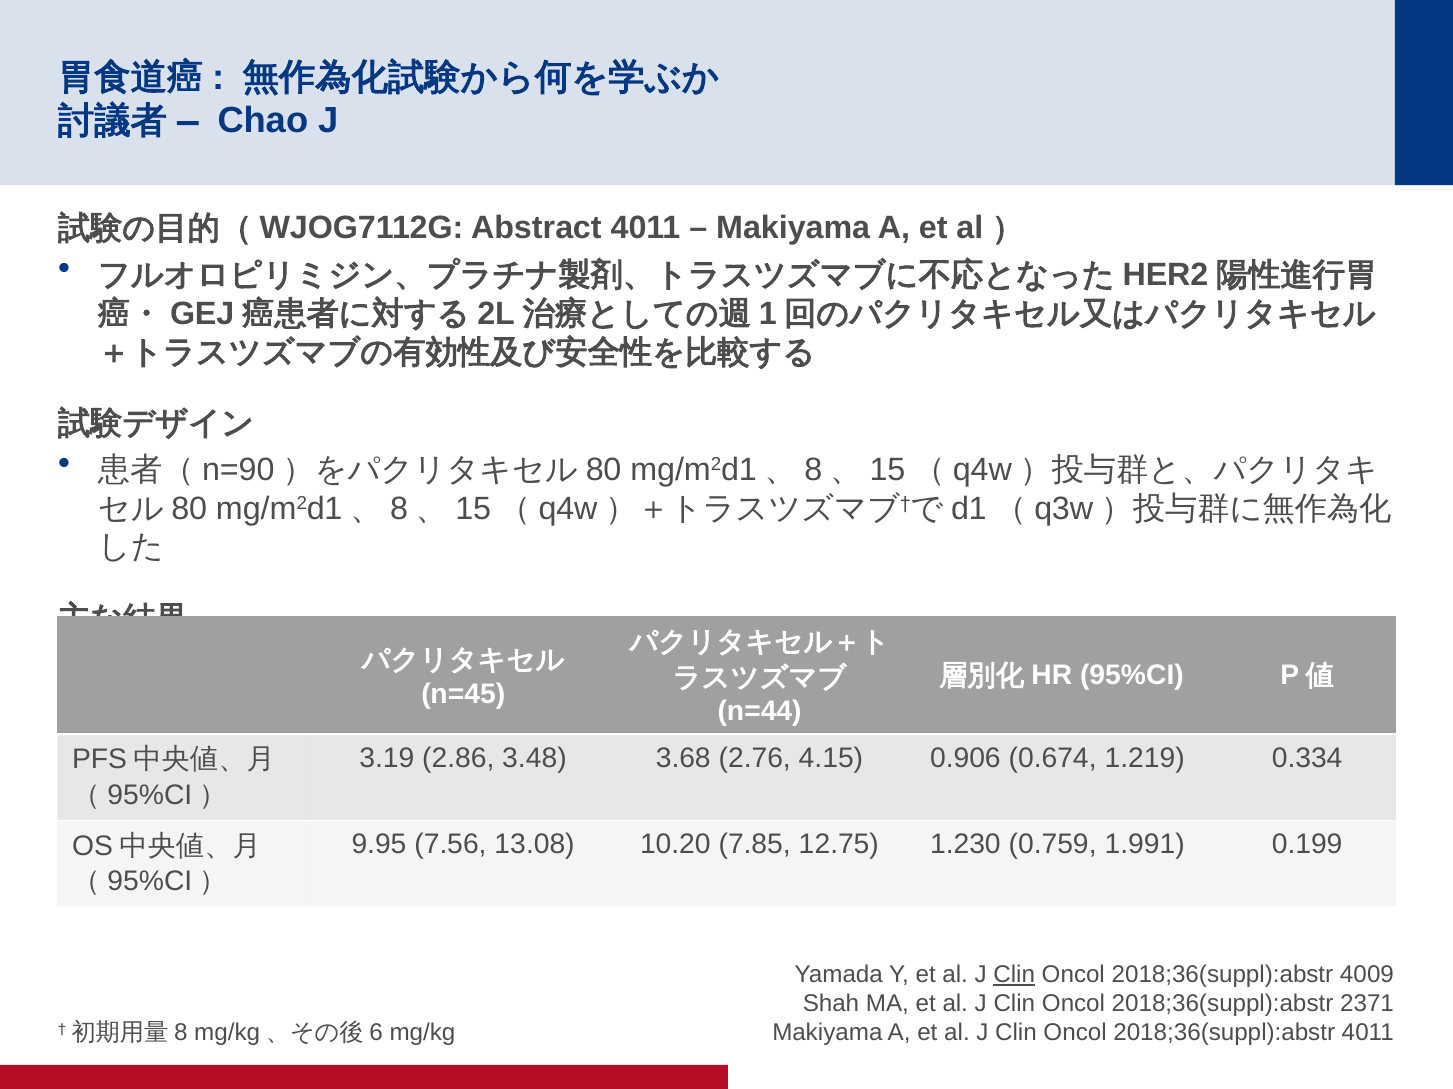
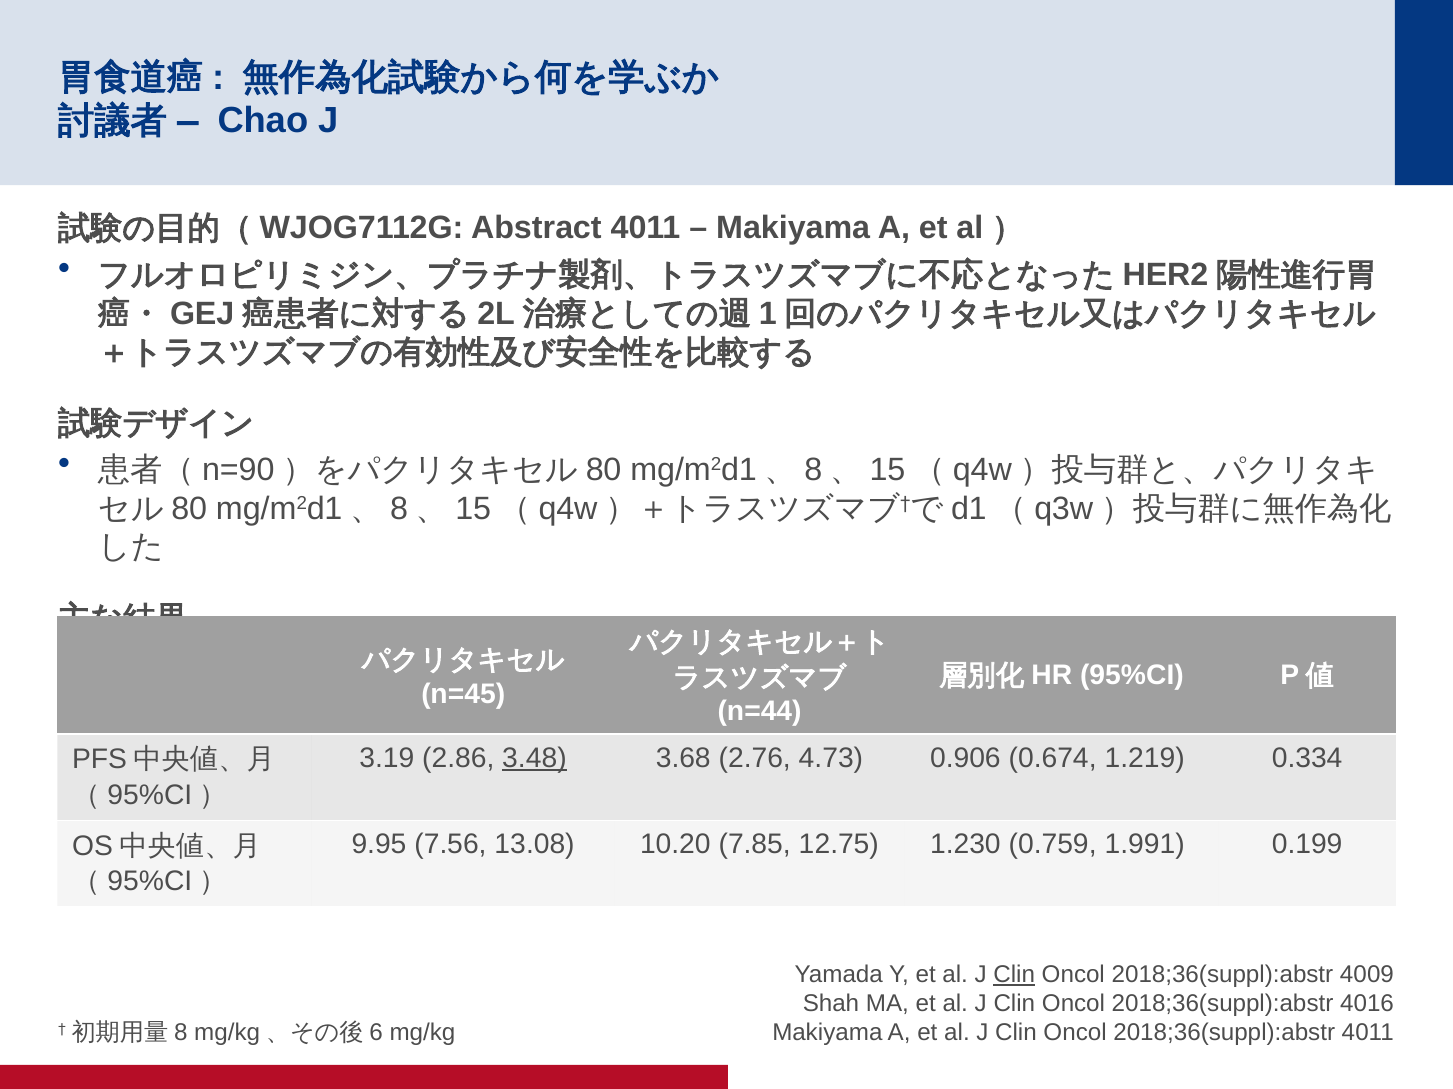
3.48 underline: none -> present
4.15: 4.15 -> 4.73
2371: 2371 -> 4016
